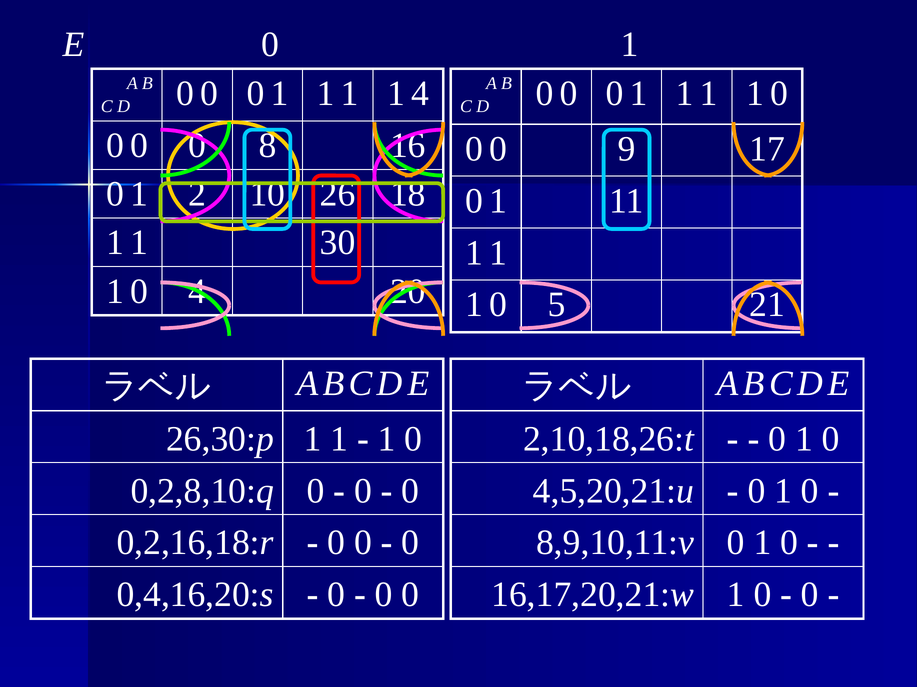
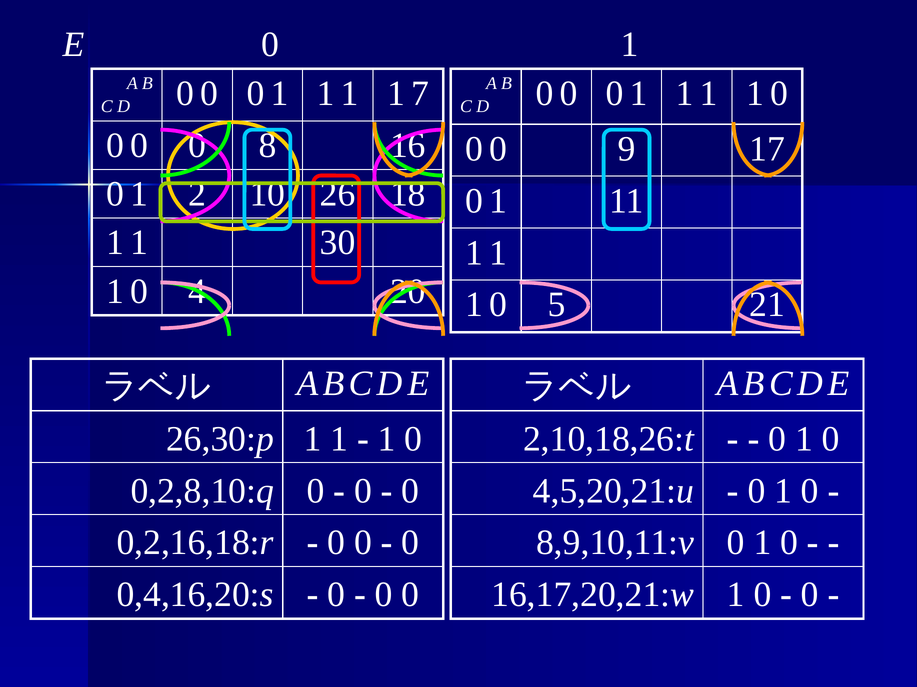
1 4: 4 -> 7
